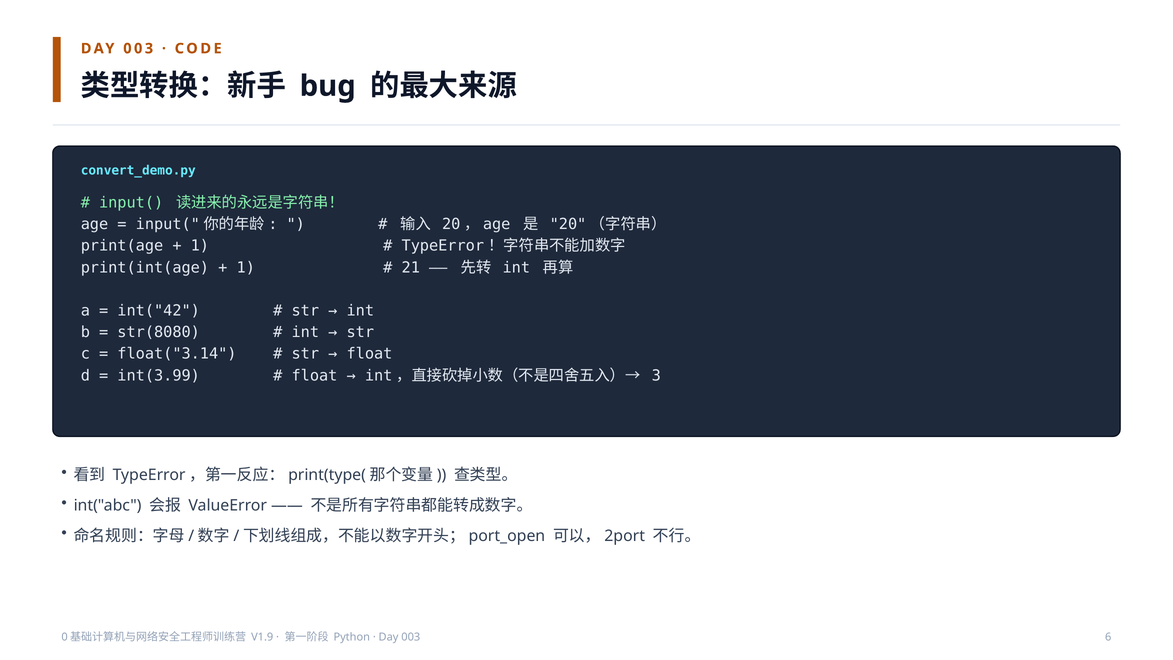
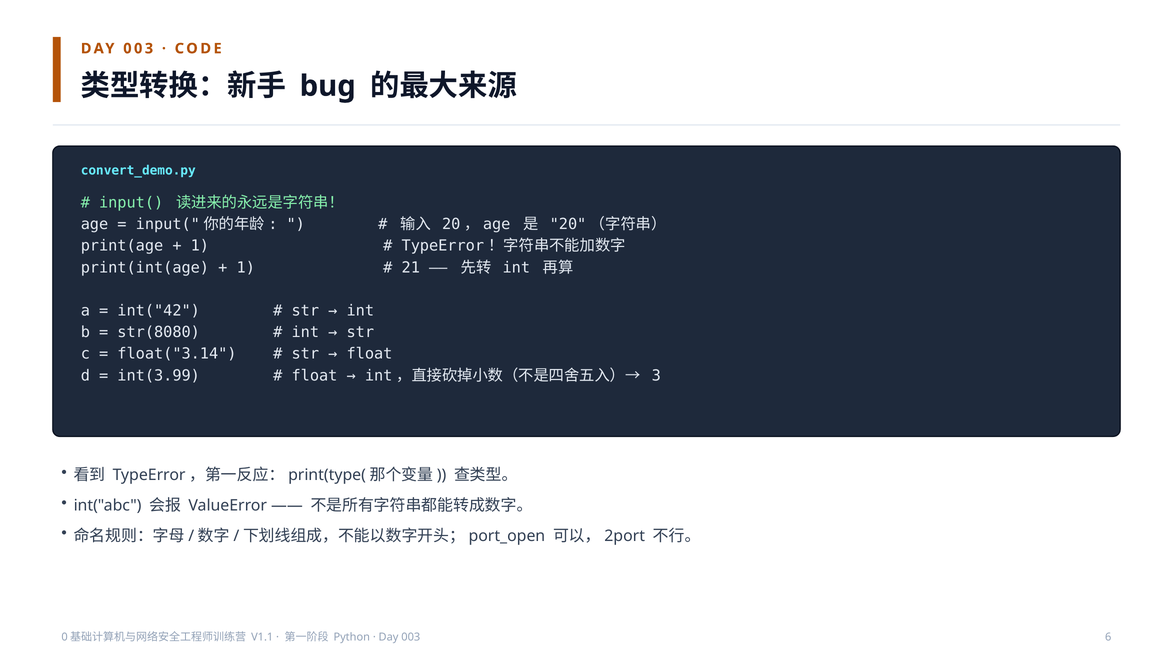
V1.9: V1.9 -> V1.1
